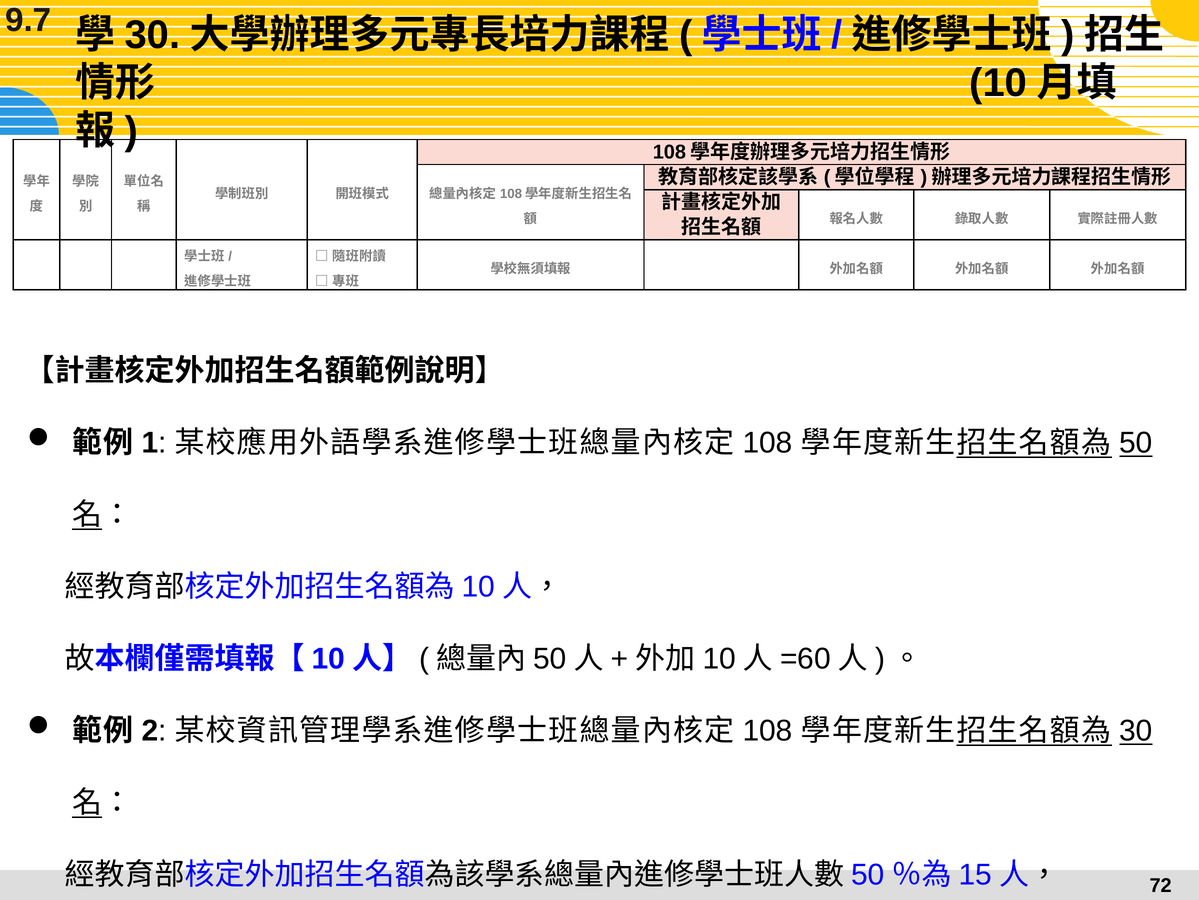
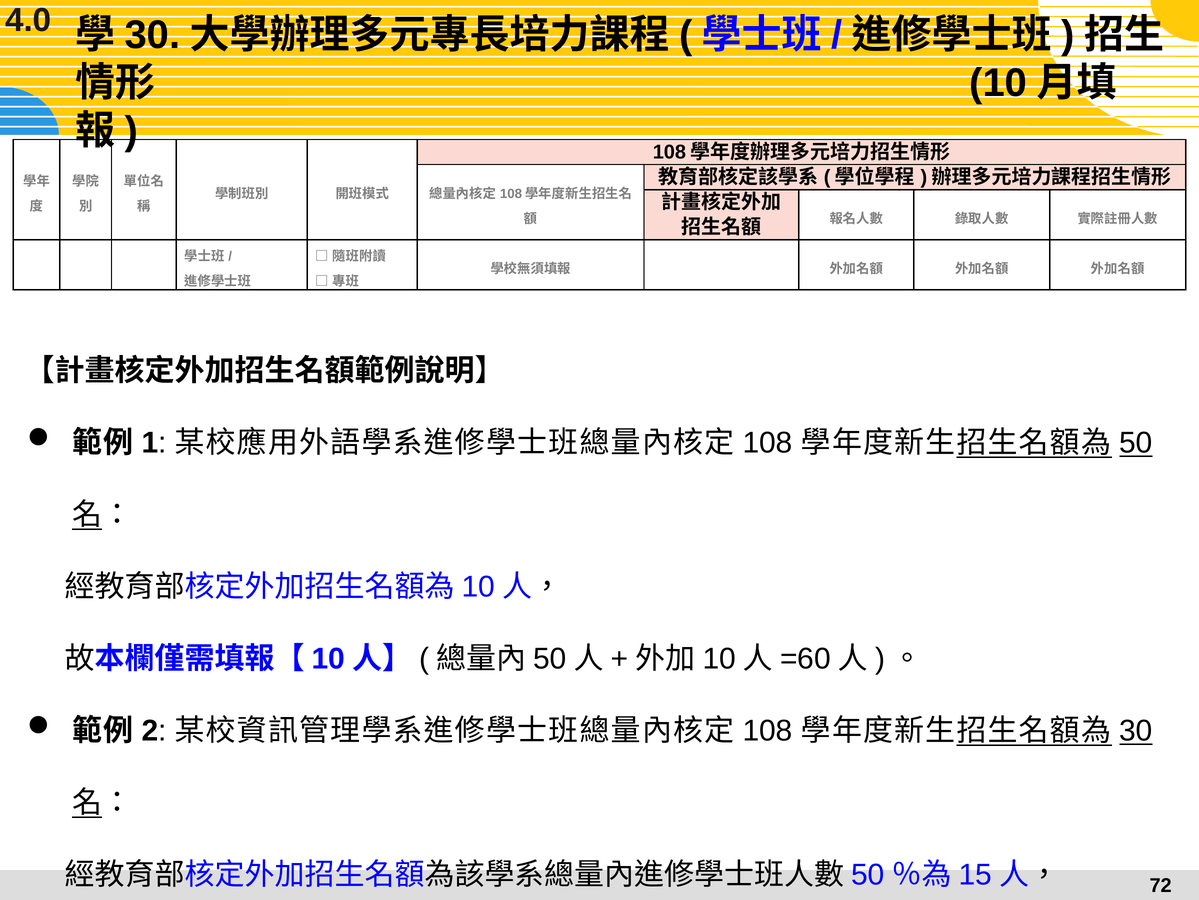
9.7: 9.7 -> 4.0
